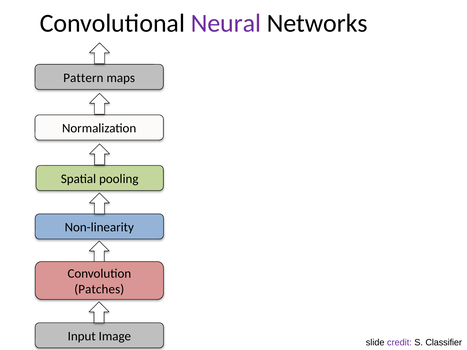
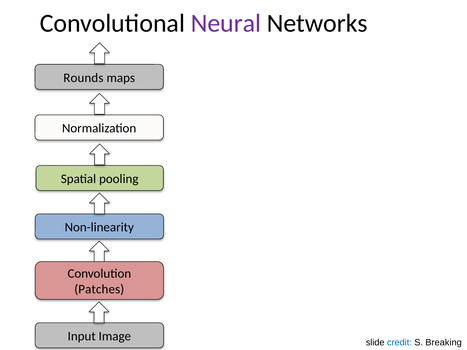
Pattern: Pattern -> Rounds
credit colour: purple -> blue
Classifier: Classifier -> Breaking
